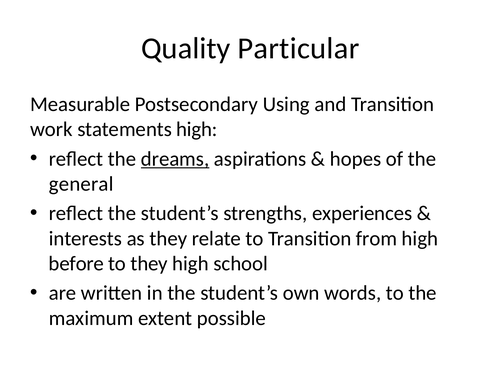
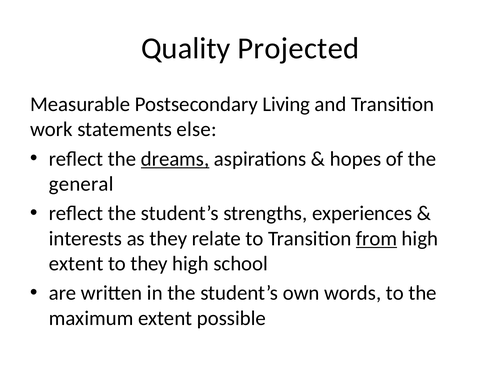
Particular: Particular -> Projected
Using: Using -> Living
statements high: high -> else
from underline: none -> present
before at (76, 263): before -> extent
